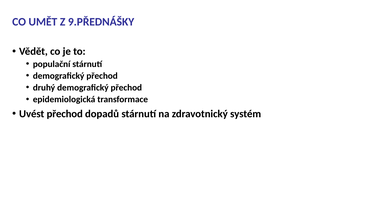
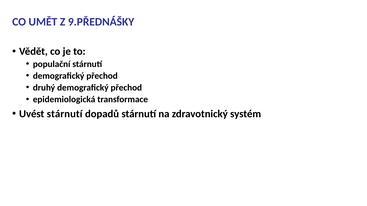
Uvést přechod: přechod -> stárnutí
